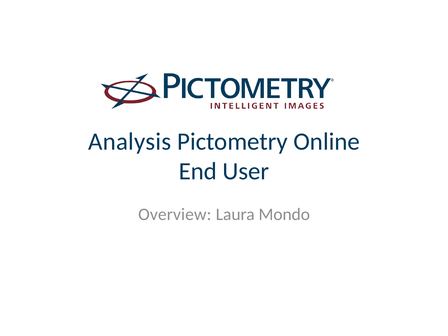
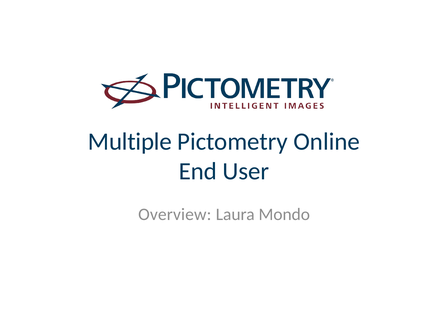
Analysis: Analysis -> Multiple
